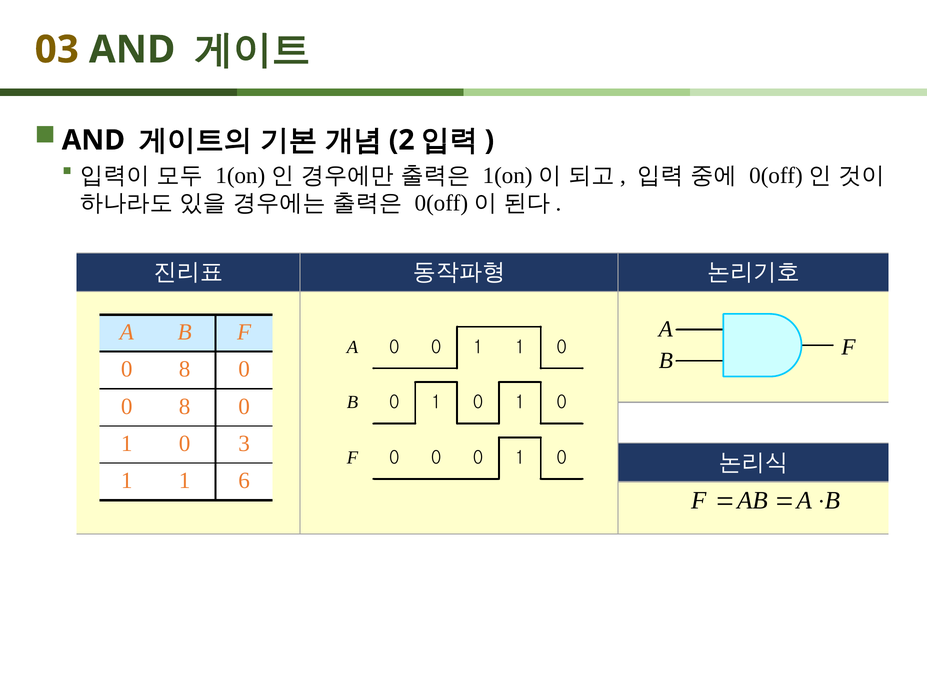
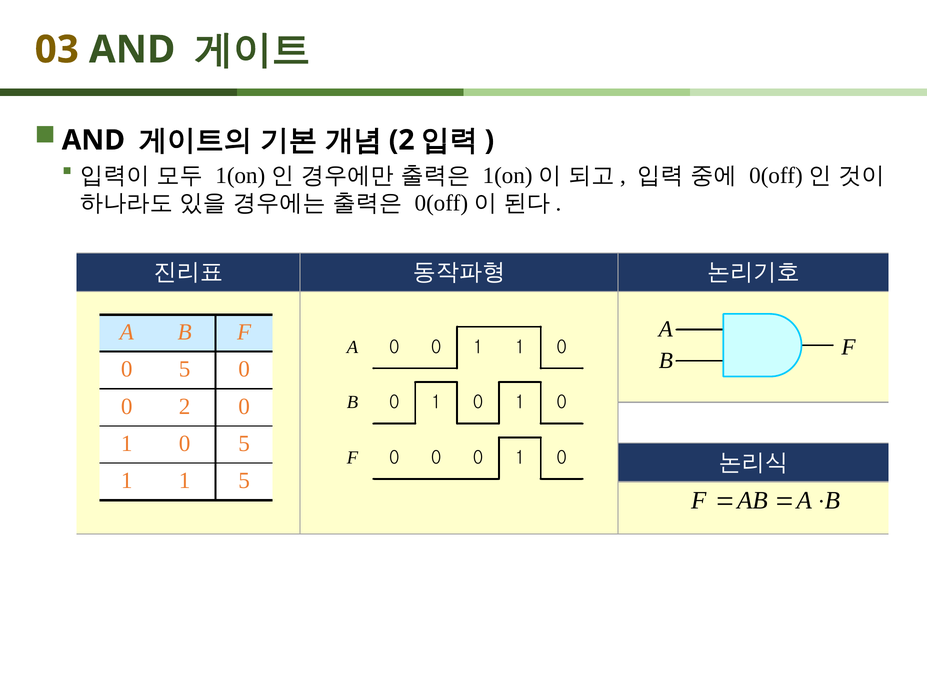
8 at (185, 369): 8 -> 5
8 at (185, 406): 8 -> 2
1 0 3: 3 -> 5
1 6: 6 -> 5
